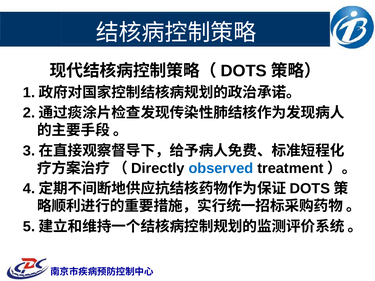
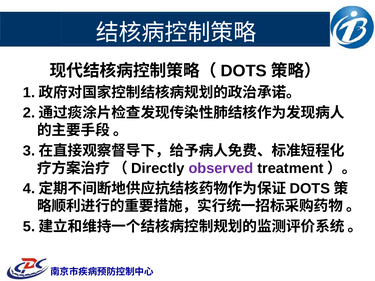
observed colour: blue -> purple
